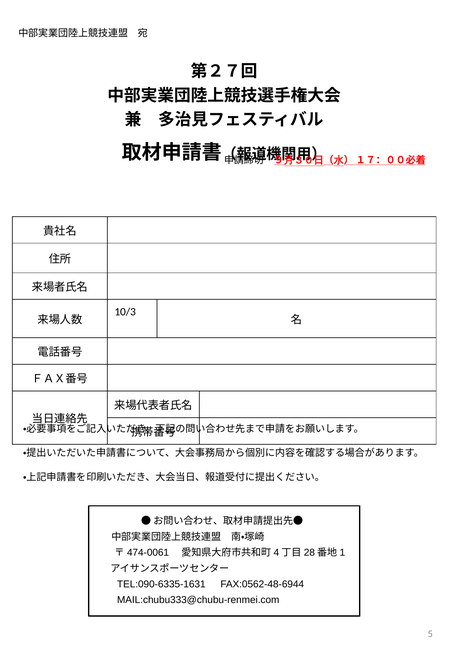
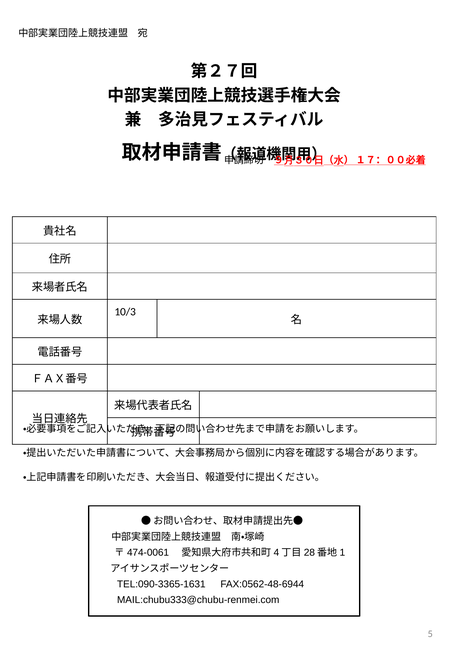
TEL:090-6335-1631: TEL:090-6335-1631 -> TEL:090-3365-1631
